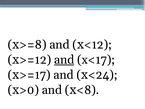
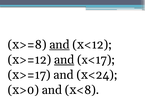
and at (59, 44) underline: none -> present
